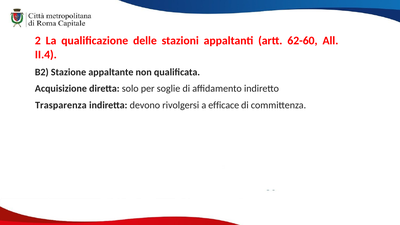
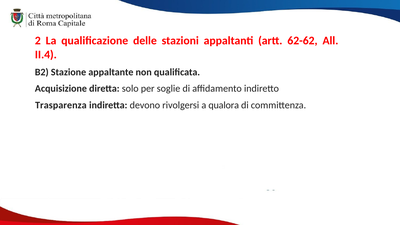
62-60: 62-60 -> 62-62
efficace: efficace -> qualora
